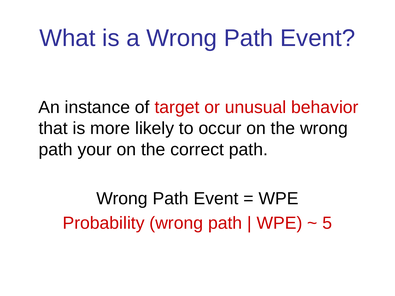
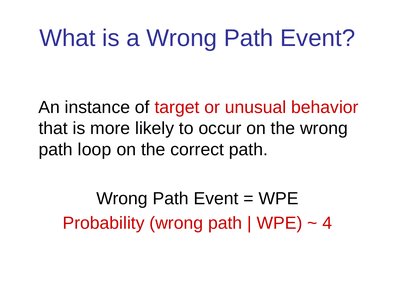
your: your -> loop
5: 5 -> 4
